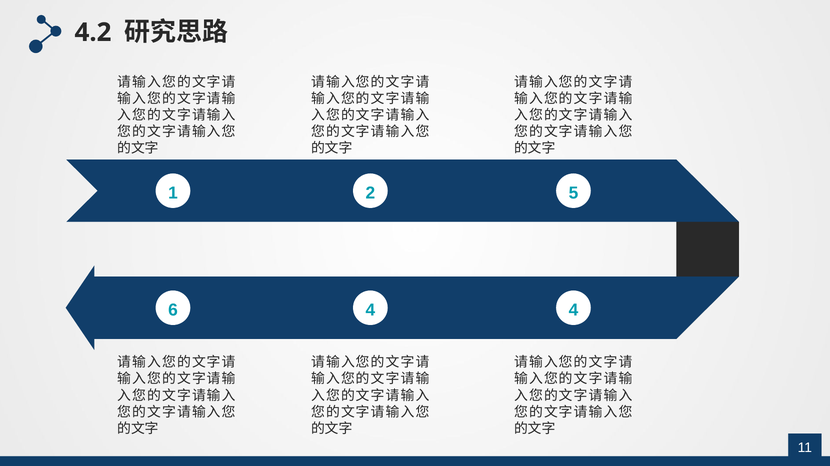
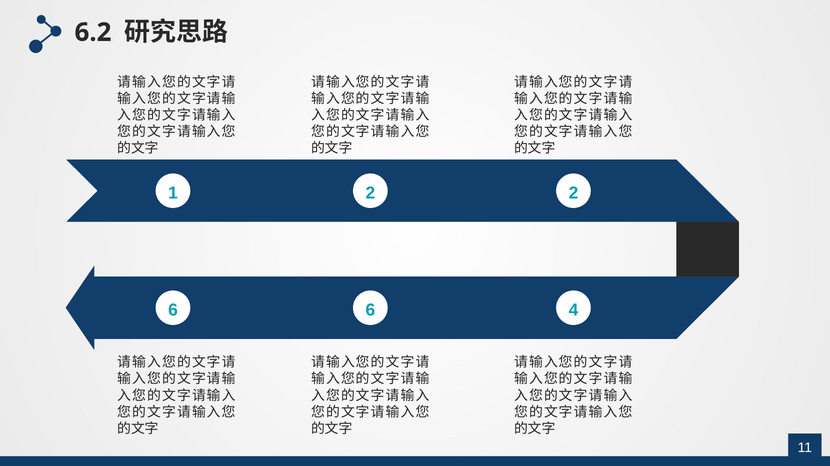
4.2: 4.2 -> 6.2
2 5: 5 -> 2
6 4: 4 -> 6
